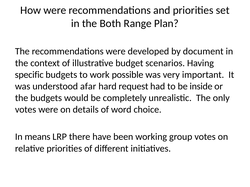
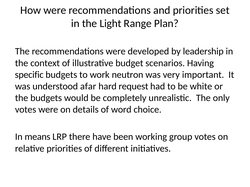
Both: Both -> Light
document: document -> leadership
possible: possible -> neutron
inside: inside -> white
